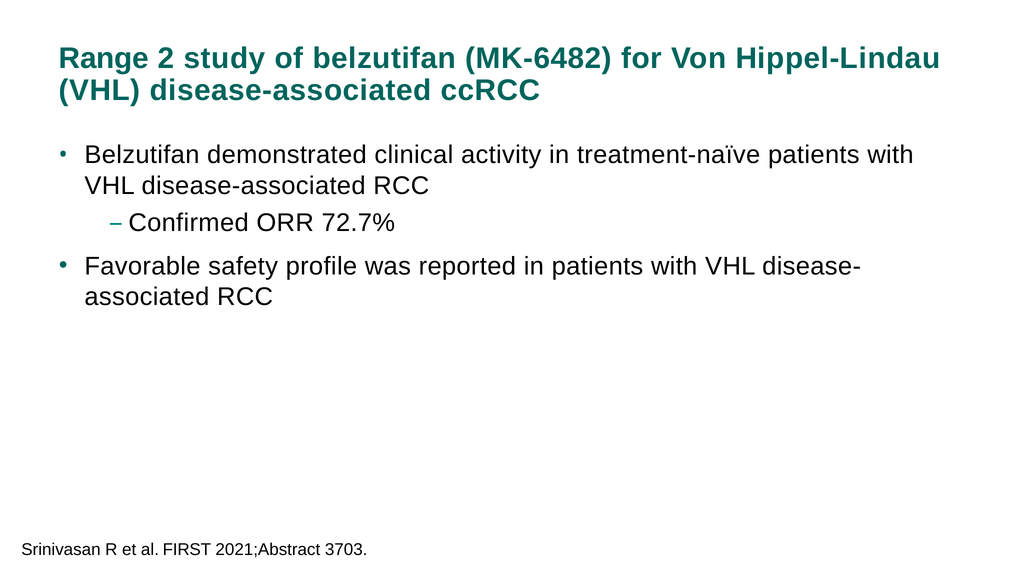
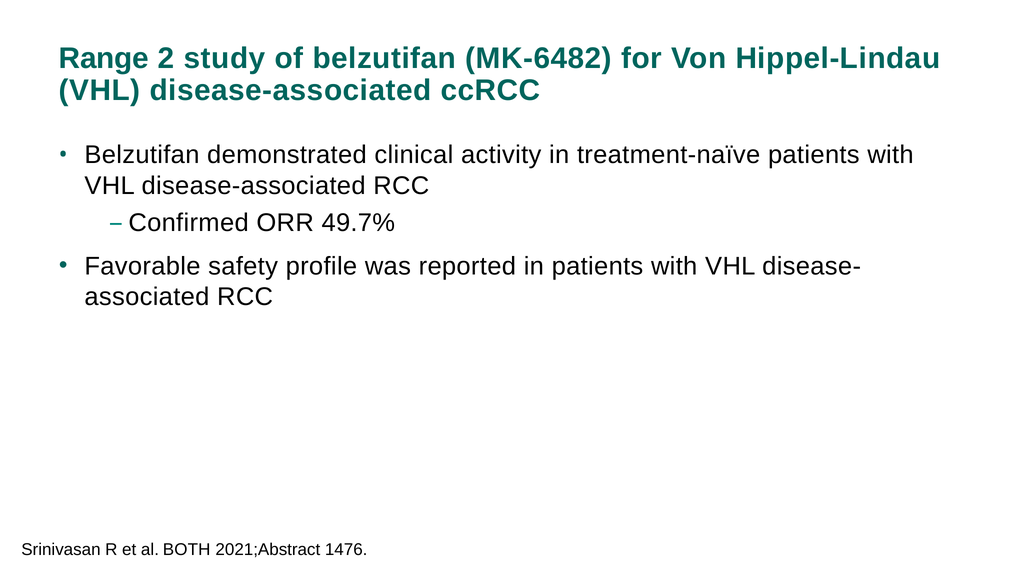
72.7%: 72.7% -> 49.7%
FIRST: FIRST -> BOTH
3703: 3703 -> 1476
